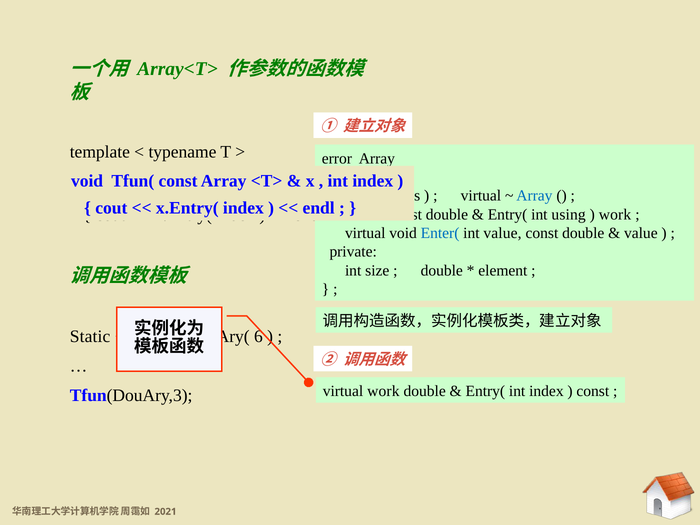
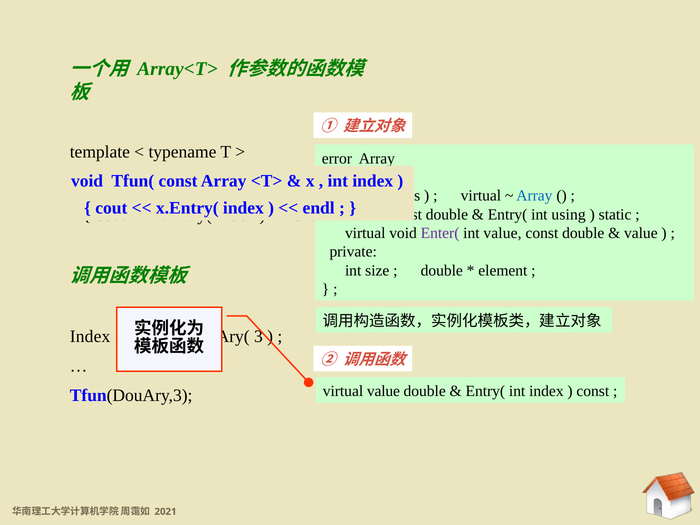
work at (615, 214): work -> static
Enter( colour: blue -> purple
Static at (90, 337): Static -> Index
6: 6 -> 3
virtual work: work -> value
